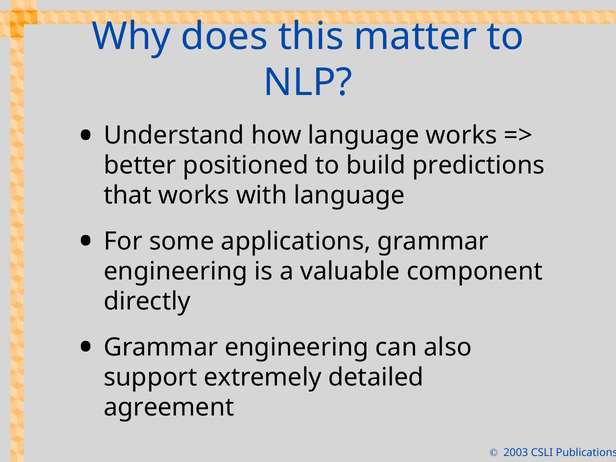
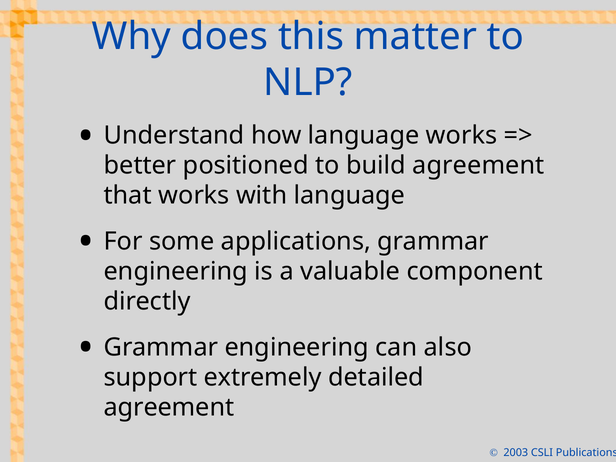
build predictions: predictions -> agreement
